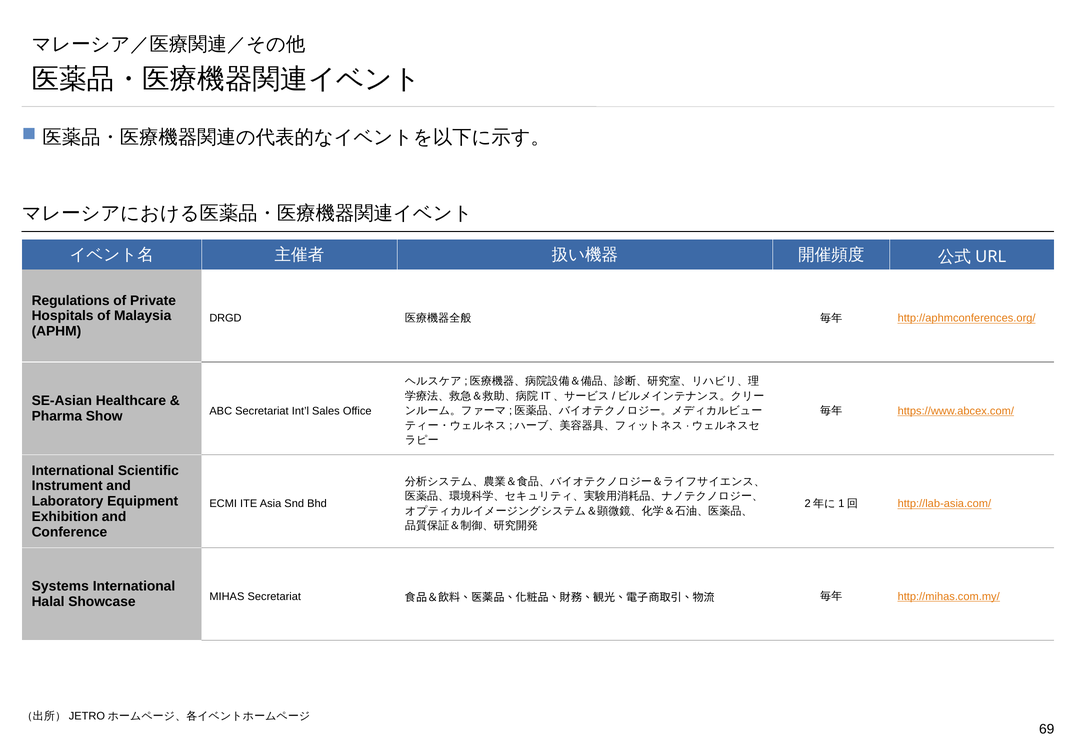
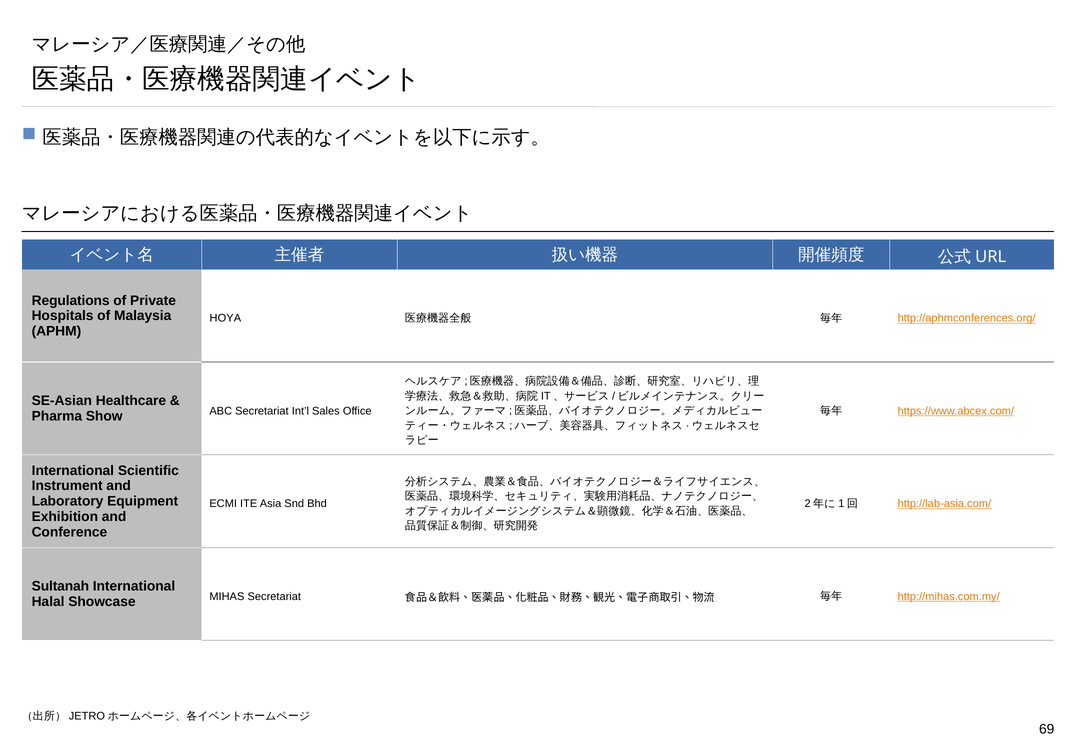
DRGD: DRGD -> HOYA
Systems: Systems -> Sultanah
